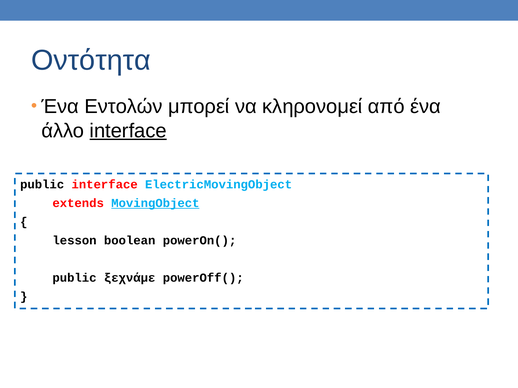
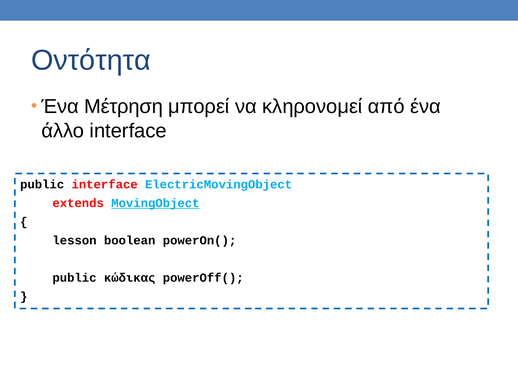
Εντολών: Εντολών -> Μέτρηση
interface at (128, 131) underline: present -> none
ξεχνάμε: ξεχνάμε -> κώδικας
